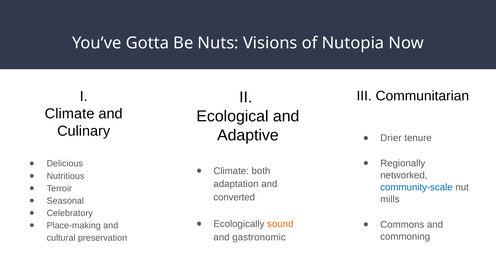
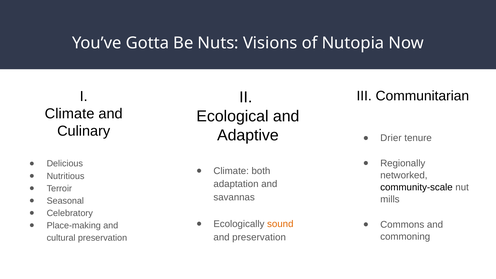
community-scale colour: blue -> black
converted: converted -> savannas
and gastronomic: gastronomic -> preservation
